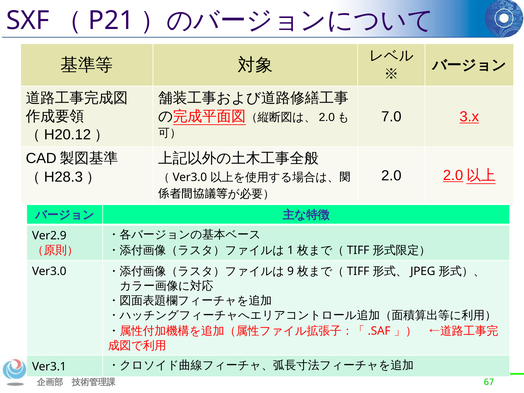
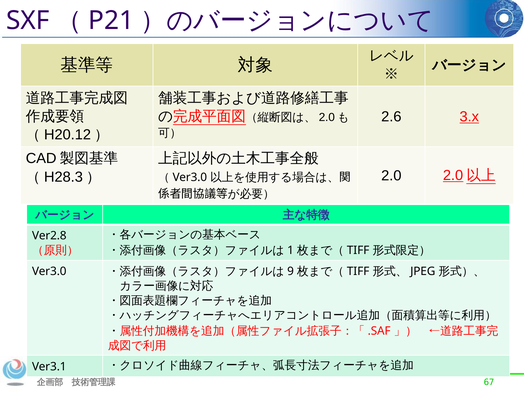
7.0: 7.0 -> 2.6
Ver2.9: Ver2.9 -> Ver2.8
